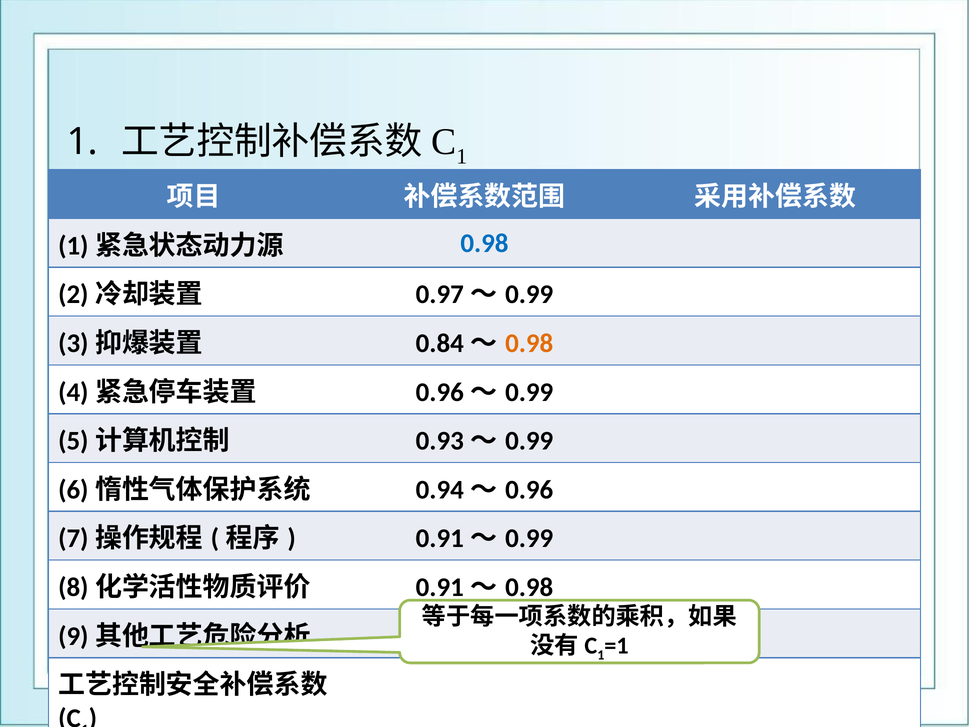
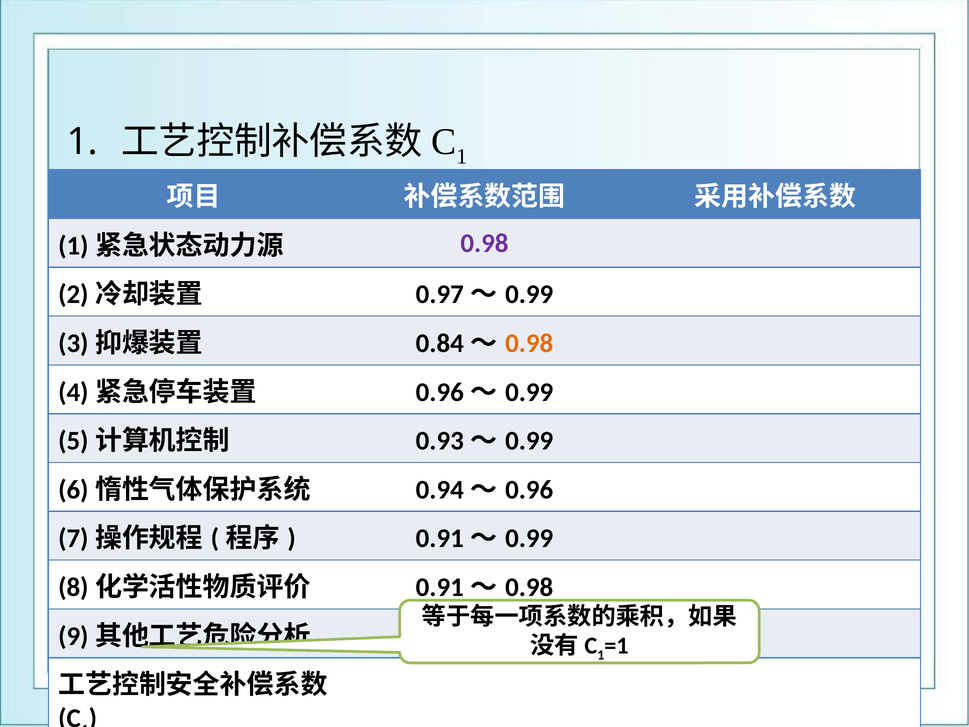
0.98 at (484, 243) colour: blue -> purple
